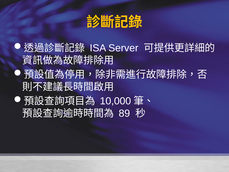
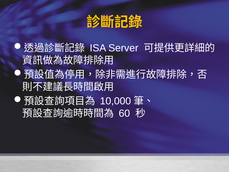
89: 89 -> 60
